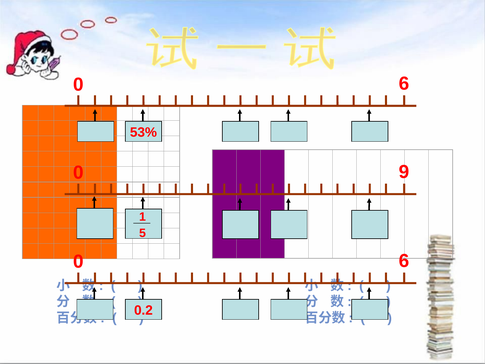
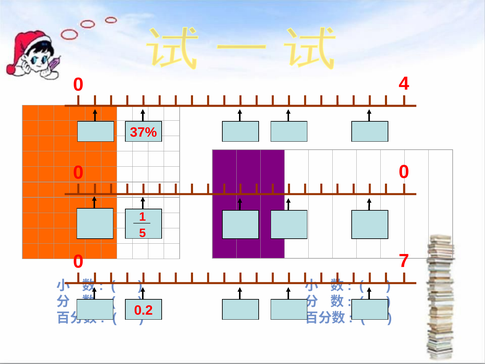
6 at (404, 84): 6 -> 4
53%: 53% -> 37%
9 at (404, 172): 9 -> 0
6 at (404, 261): 6 -> 7
